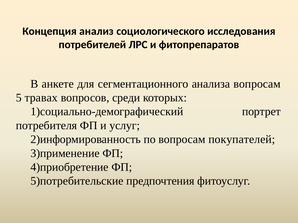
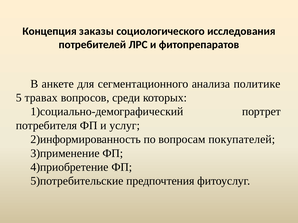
анализ: анализ -> заказы
анализа вопросам: вопросам -> политике
